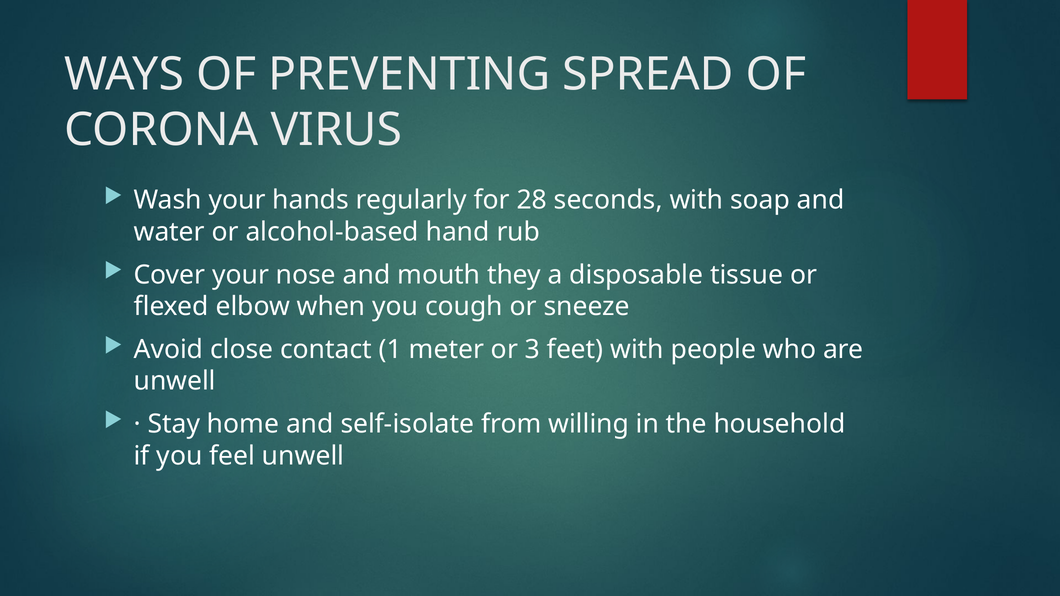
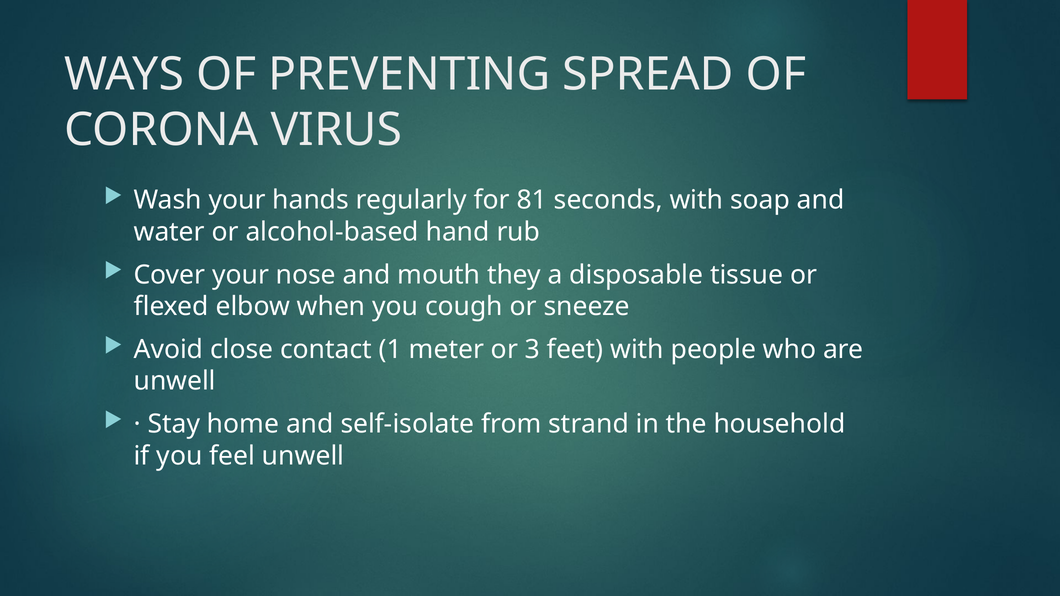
28: 28 -> 81
willing: willing -> strand
